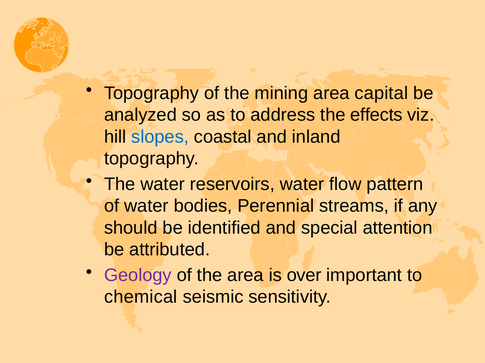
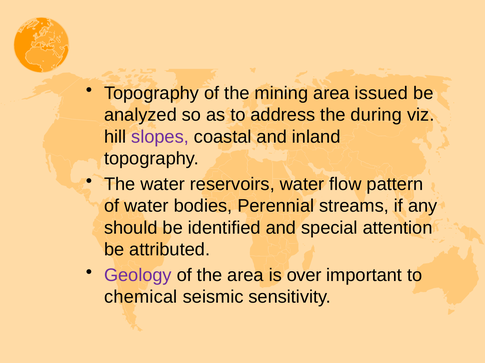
capital: capital -> issued
effects: effects -> during
slopes colour: blue -> purple
